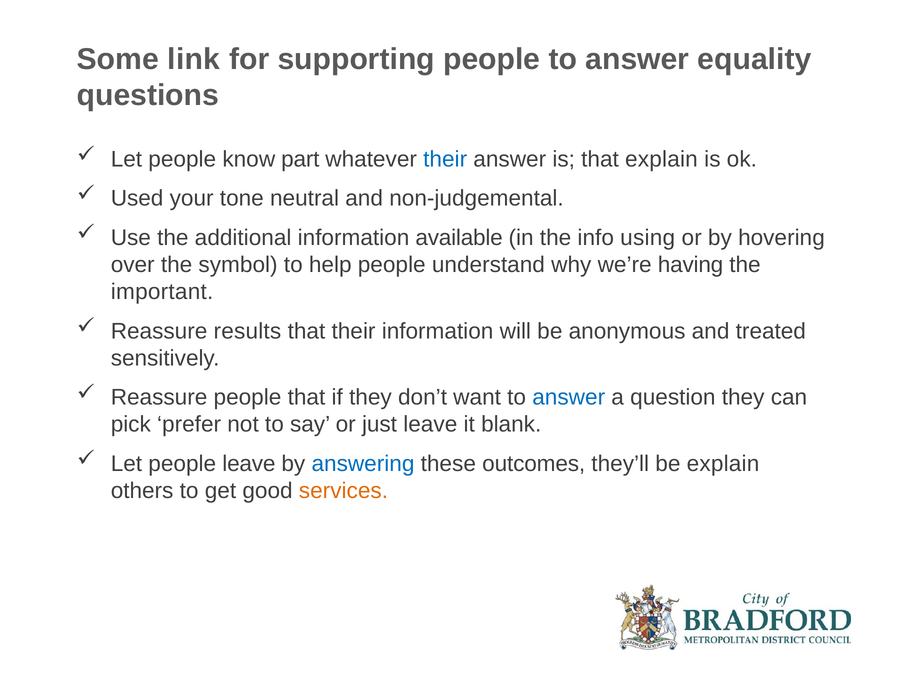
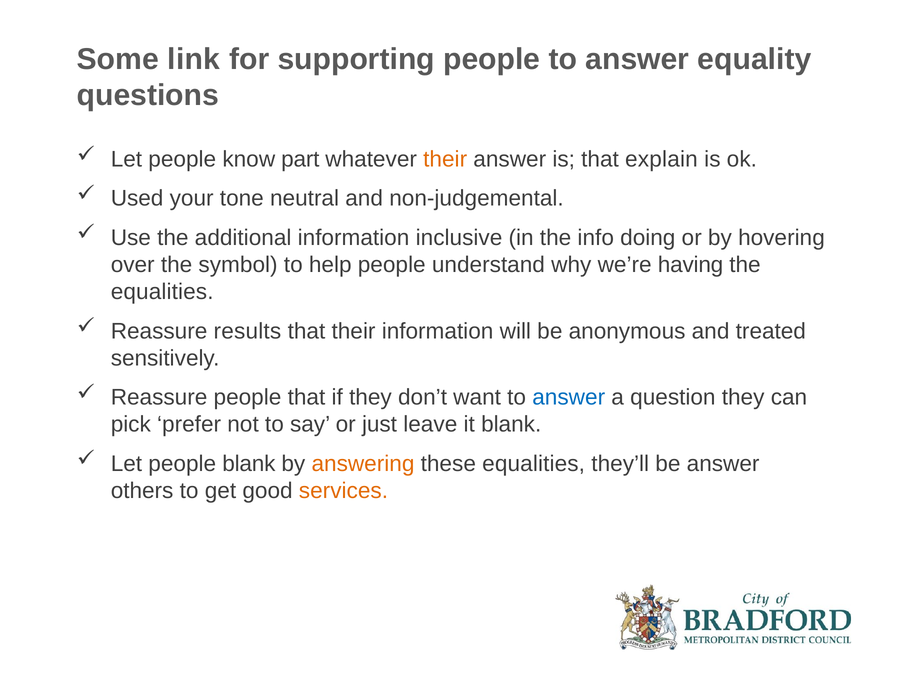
their at (445, 159) colour: blue -> orange
available: available -> inclusive
using: using -> doing
important at (162, 292): important -> equalities
people leave: leave -> blank
answering colour: blue -> orange
these outcomes: outcomes -> equalities
be explain: explain -> answer
